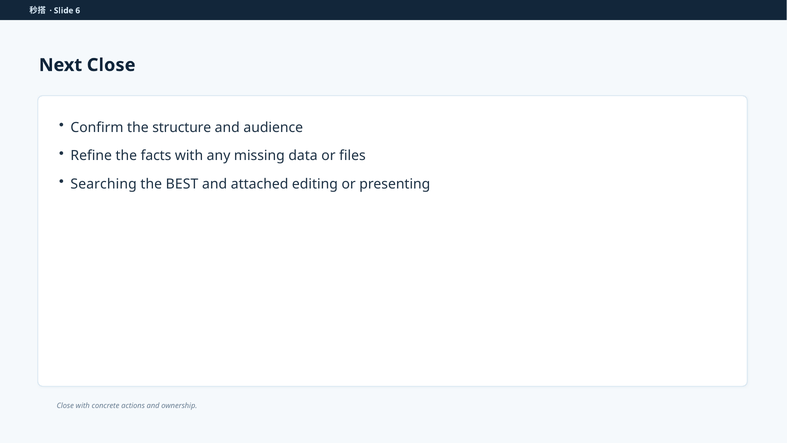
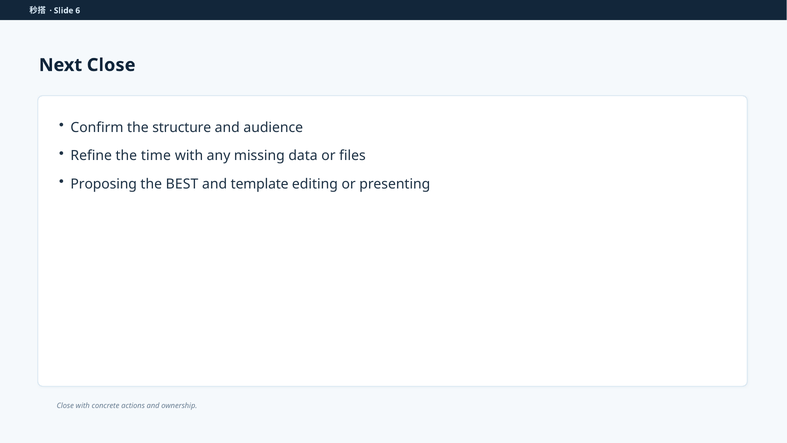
facts: facts -> time
Searching: Searching -> Proposing
attached: attached -> template
